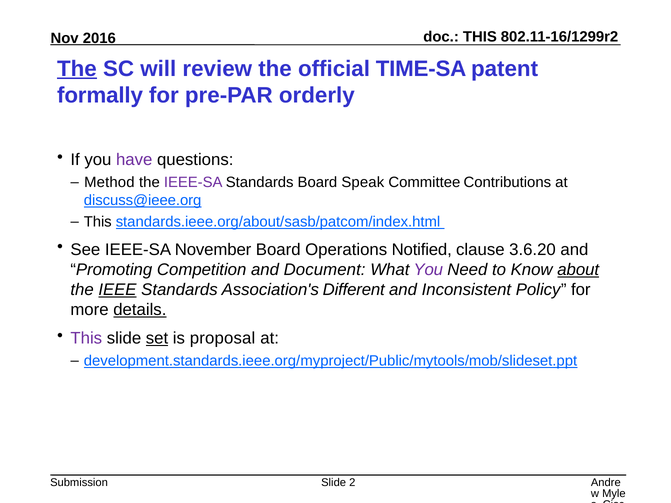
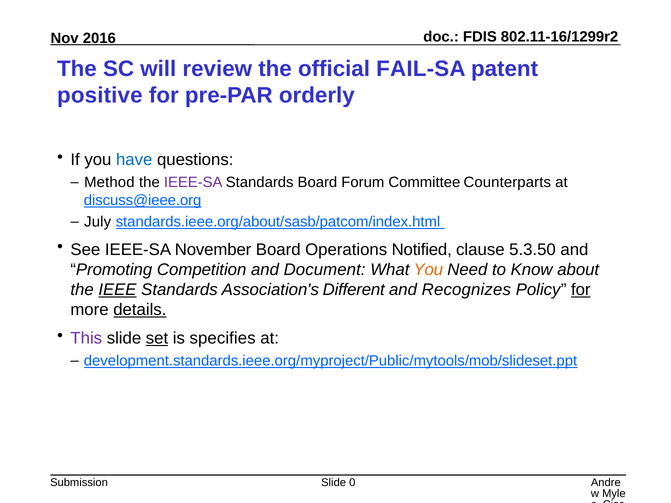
THIS at (480, 37): THIS -> FDIS
The at (77, 69) underline: present -> none
TIME-SA: TIME-SA -> FAIL-SA
formally: formally -> positive
have colour: purple -> blue
Speak: Speak -> Forum
Contributions: Contributions -> Counterparts
This at (98, 222): This -> July
3.6.20: 3.6.20 -> 5.3.50
You at (428, 270) colour: purple -> orange
about underline: present -> none
Inconsistent: Inconsistent -> Recognizes
for at (581, 290) underline: none -> present
proposal: proposal -> specifies
2: 2 -> 0
